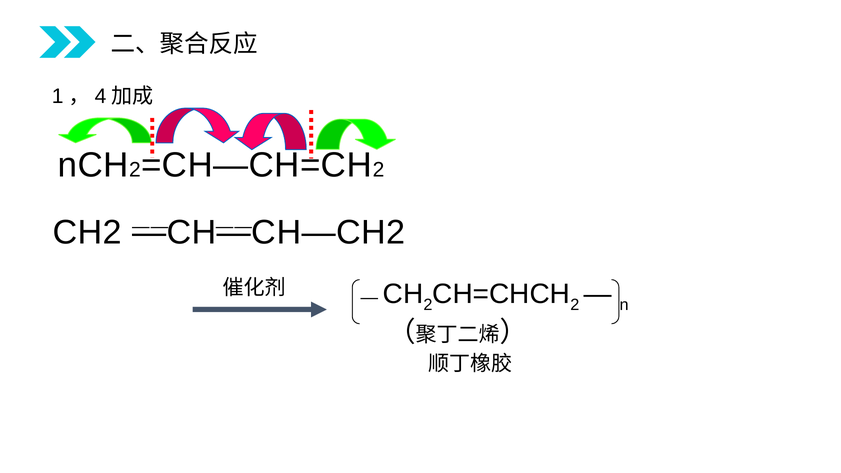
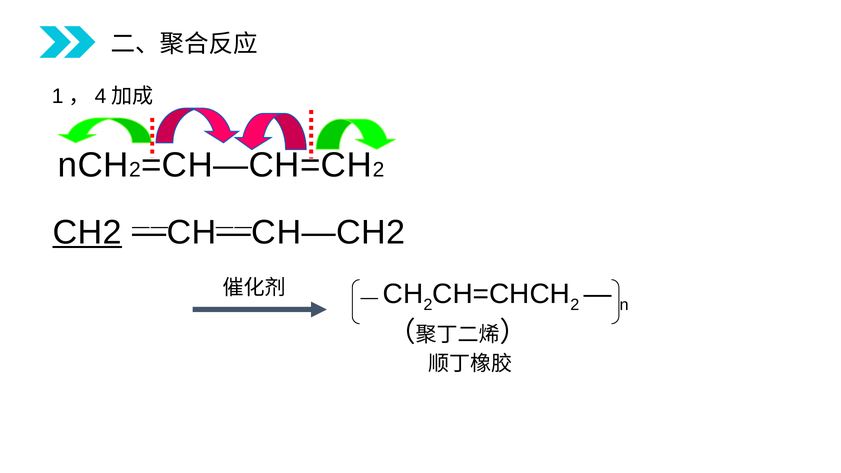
CH2 underline: none -> present
